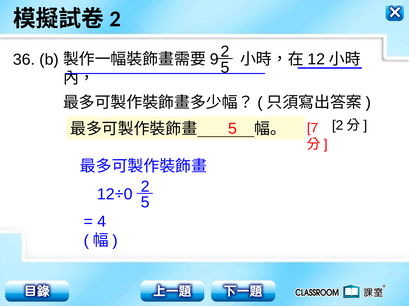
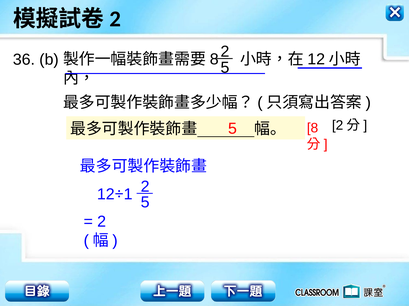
9 at (214, 60): 9 -> 8
7 at (313, 128): 7 -> 8
0: 0 -> 1
4 at (102, 222): 4 -> 2
